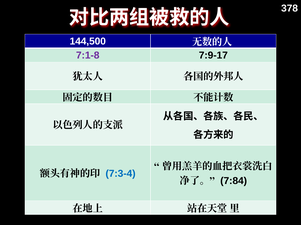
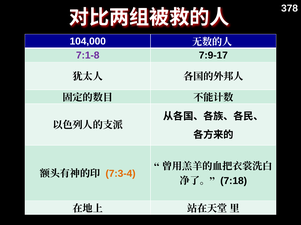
144,500: 144,500 -> 104,000
7:3-4 colour: blue -> orange
7:84: 7:84 -> 7:18
